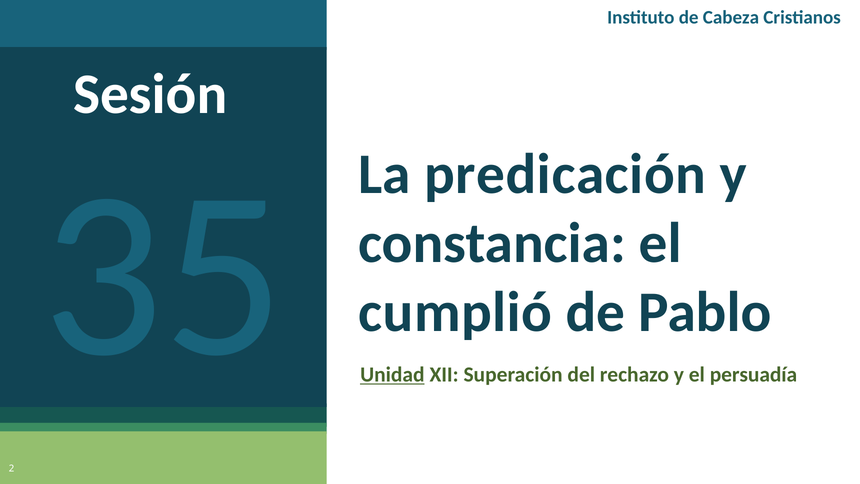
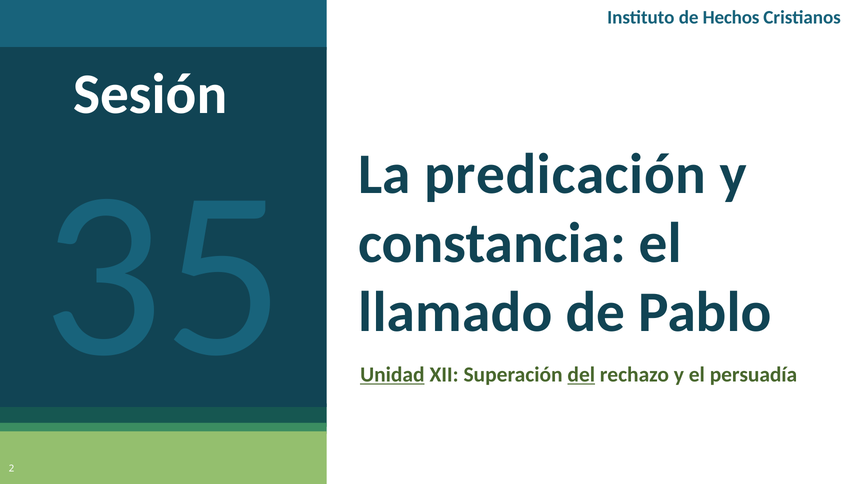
Cabeza: Cabeza -> Hechos
cumplió: cumplió -> llamado
del underline: none -> present
